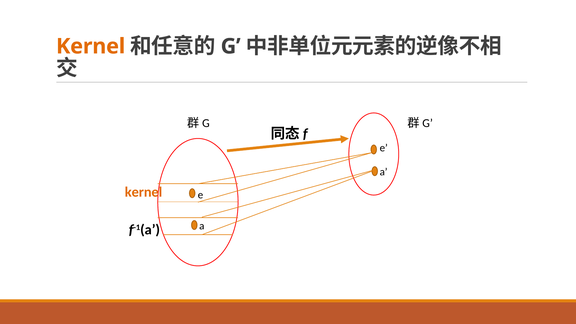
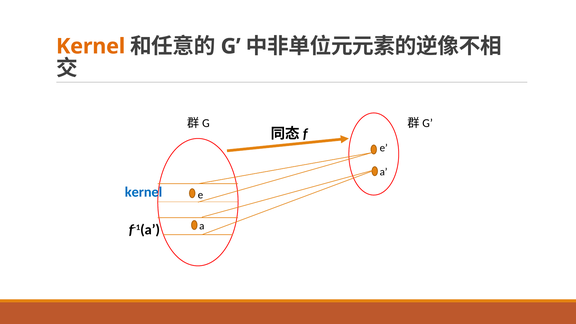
kernel at (143, 192) colour: orange -> blue
